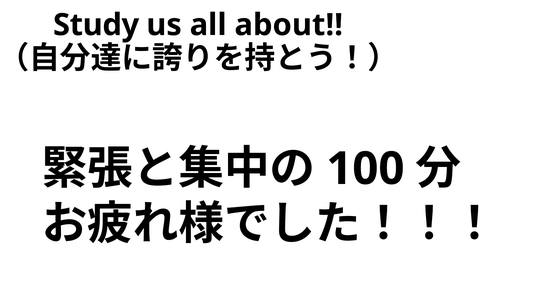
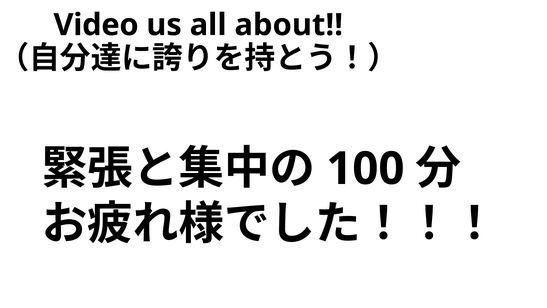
Study: Study -> Video
